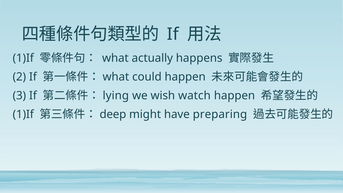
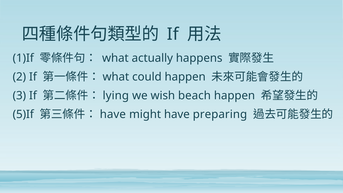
watch: watch -> beach
1)If at (23, 114): 1)If -> 5)If
deep at (113, 114): deep -> have
